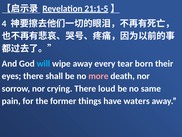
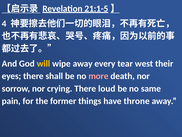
will colour: light blue -> yellow
born: born -> west
waters: waters -> throne
